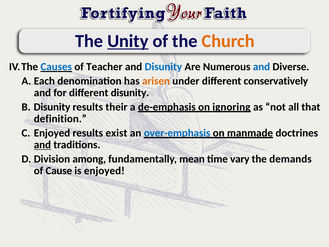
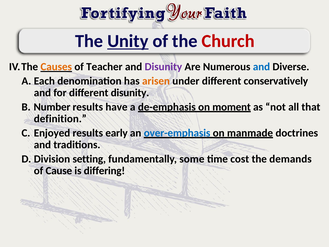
Church colour: orange -> red
Causes colour: blue -> orange
Disunity at (163, 67) colour: blue -> purple
Disunity at (52, 107): Disunity -> Number
their: their -> have
ignoring: ignoring -> moment
exist: exist -> early
and at (42, 145) underline: present -> none
among: among -> setting
mean: mean -> some
vary: vary -> cost
is enjoyed: enjoyed -> differing
